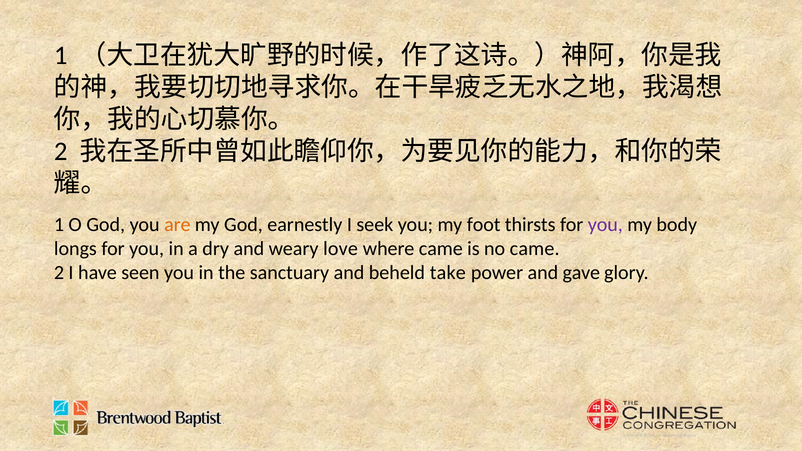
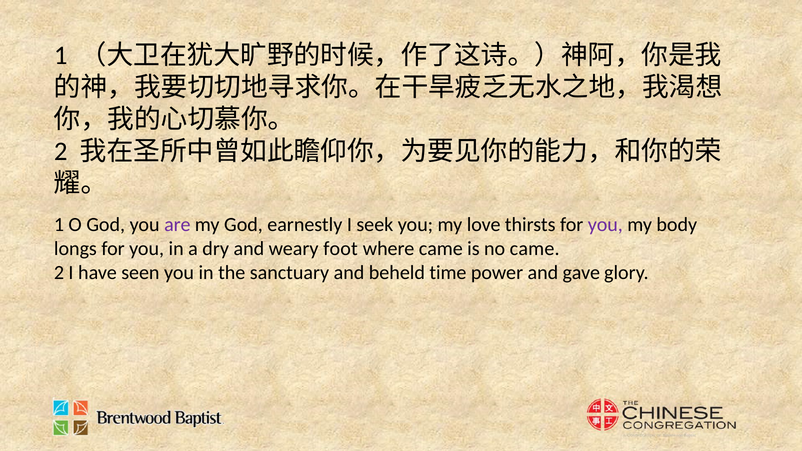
are colour: orange -> purple
foot: foot -> love
love: love -> foot
take: take -> time
